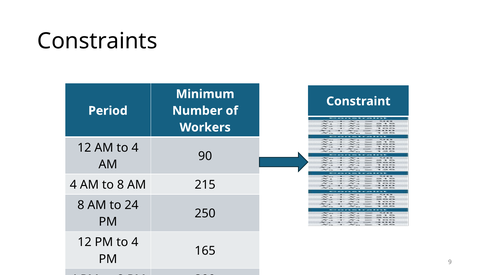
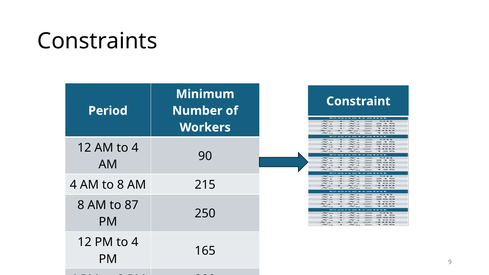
24: 24 -> 87
